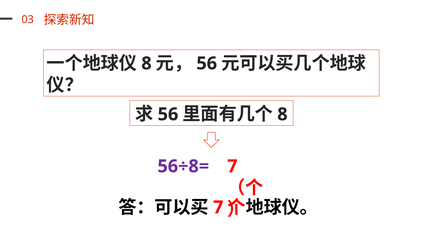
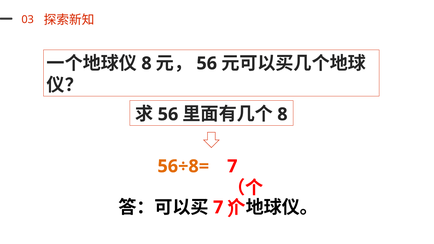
56÷8= colour: purple -> orange
